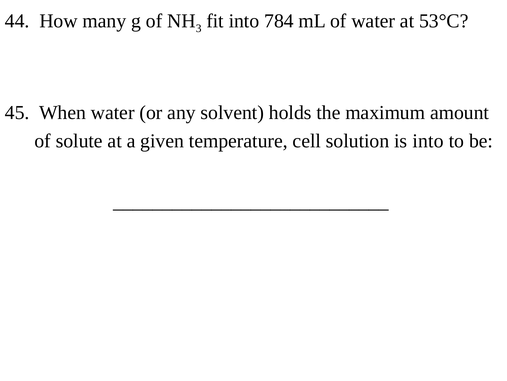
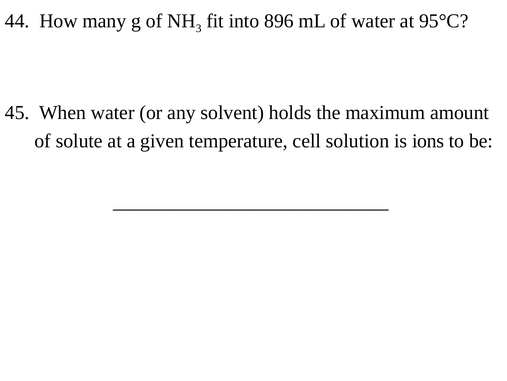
784: 784 -> 896
53°C: 53°C -> 95°C
is into: into -> ions
